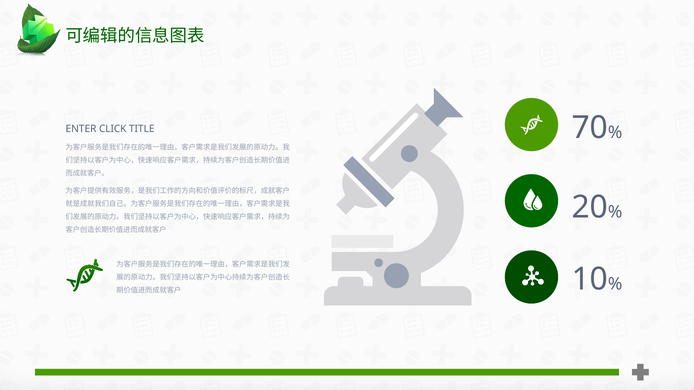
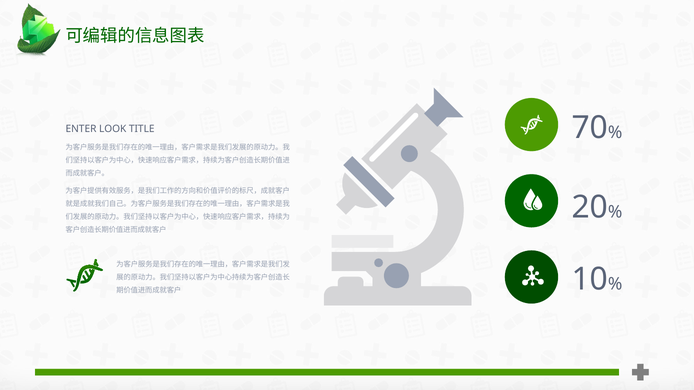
CLICK: CLICK -> LOOK
